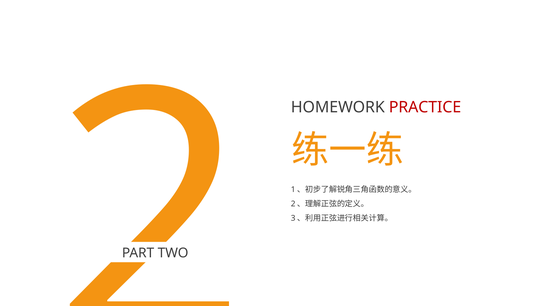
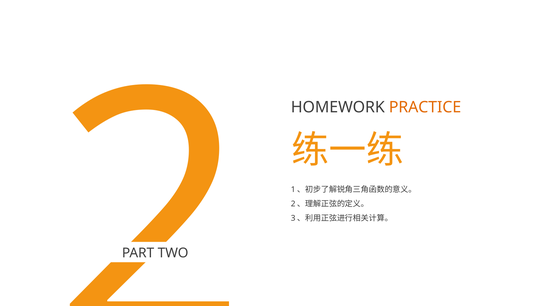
PRACTICE colour: red -> orange
